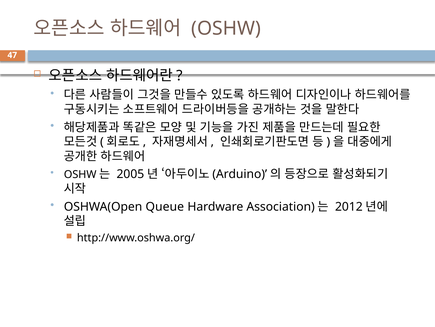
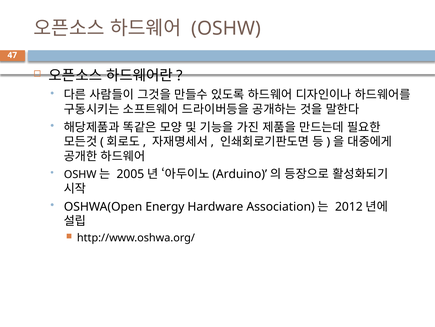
Queue: Queue -> Energy
